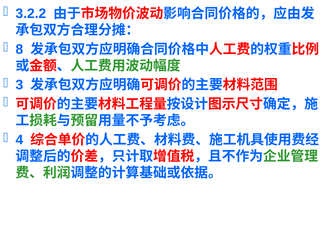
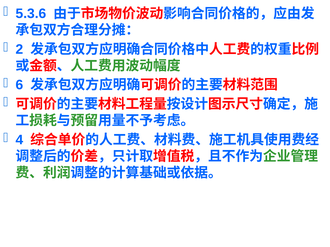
3.2.2: 3.2.2 -> 5.3.6
8: 8 -> 2
3: 3 -> 6
